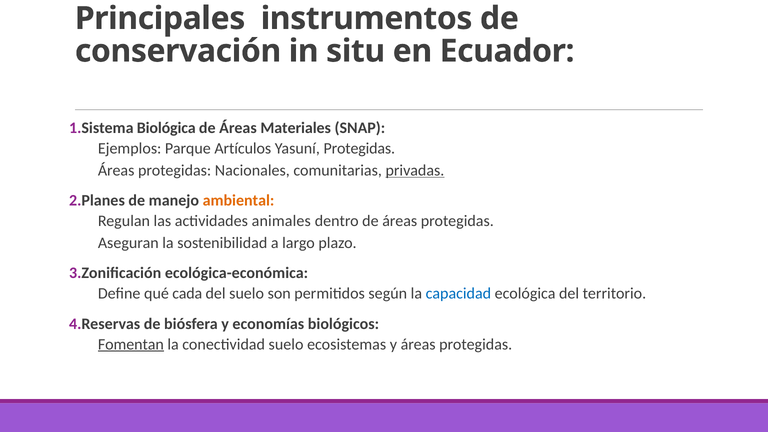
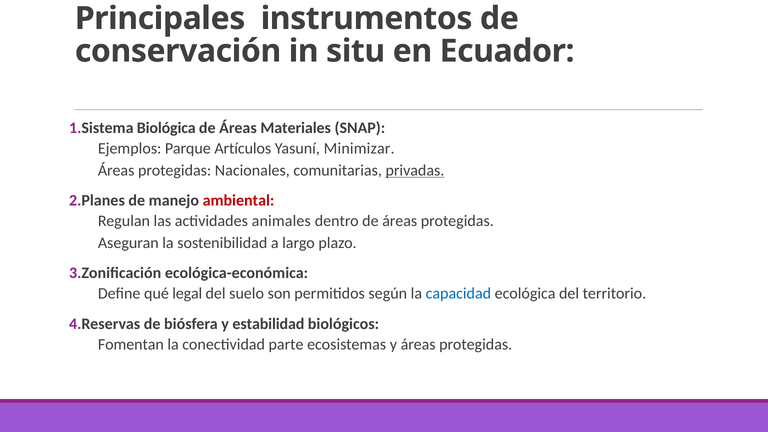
Yasuní Protegidas: Protegidas -> Minimizar
ambiental colour: orange -> red
cada: cada -> legal
economías: economías -> estabilidad
Fomentan underline: present -> none
conectividad suelo: suelo -> parte
